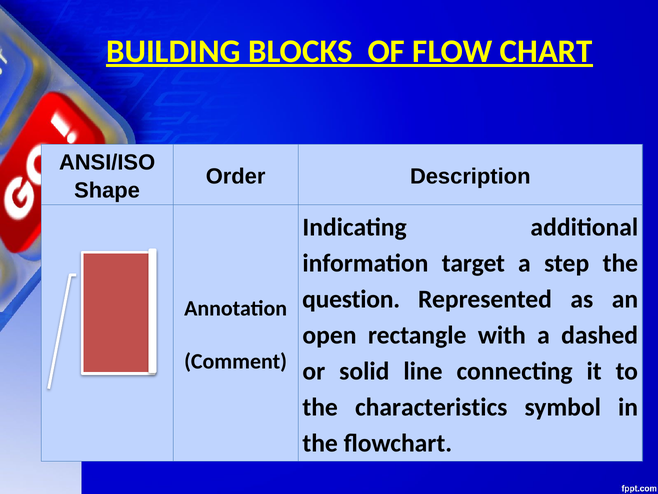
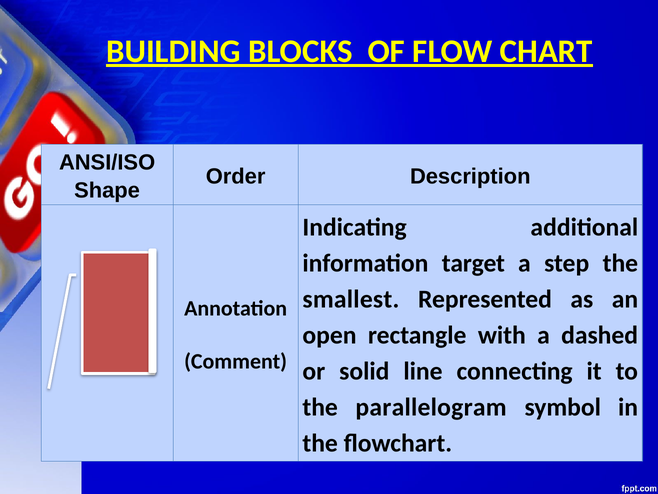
question: question -> smallest
characteristics: characteristics -> parallelogram
